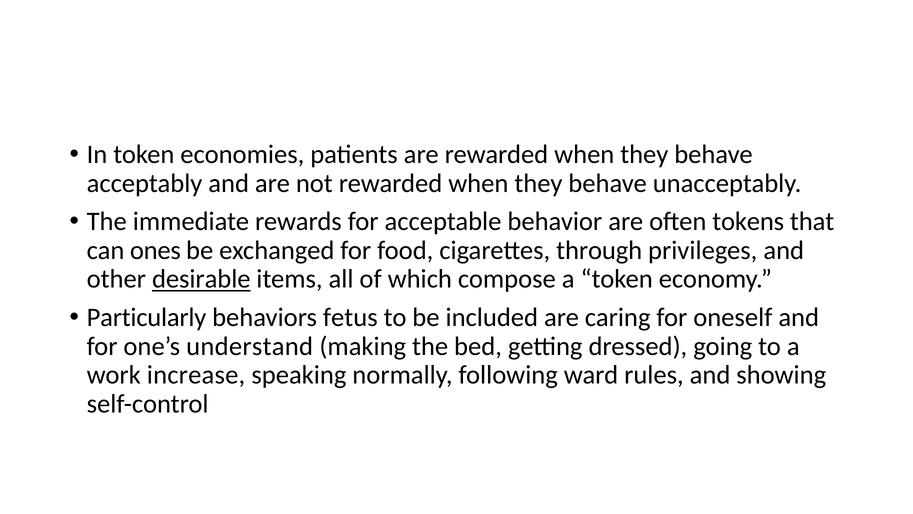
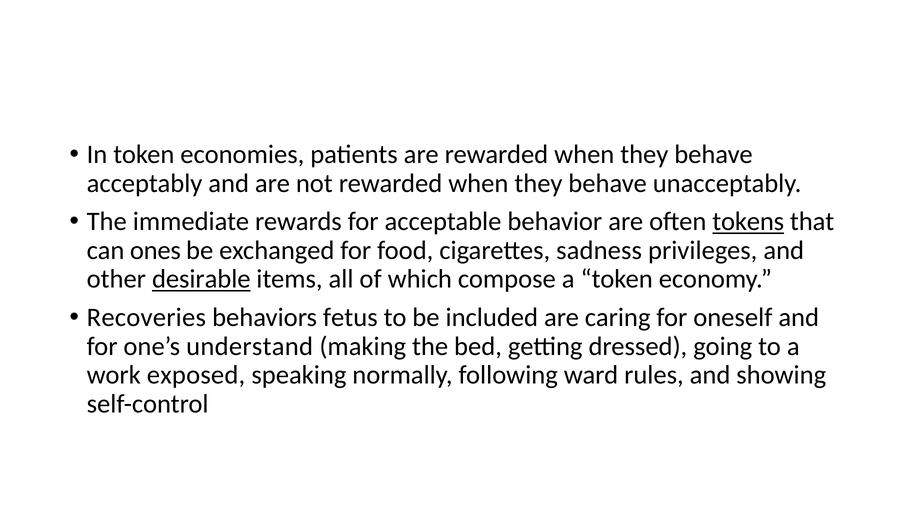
tokens underline: none -> present
through: through -> sadness
Particularly: Particularly -> Recoveries
increase: increase -> exposed
